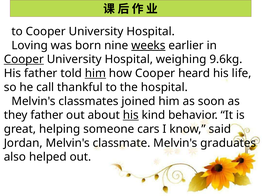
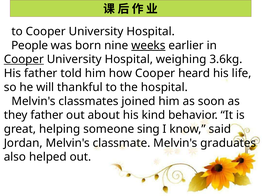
Loving: Loving -> People
9.6kg: 9.6kg -> 3.6kg
him at (95, 73) underline: present -> none
call: call -> will
his at (131, 115) underline: present -> none
cars: cars -> sing
